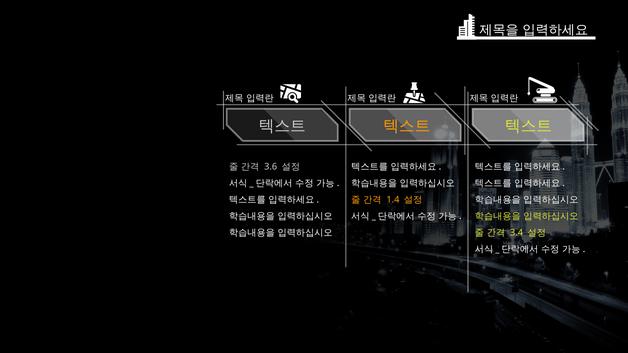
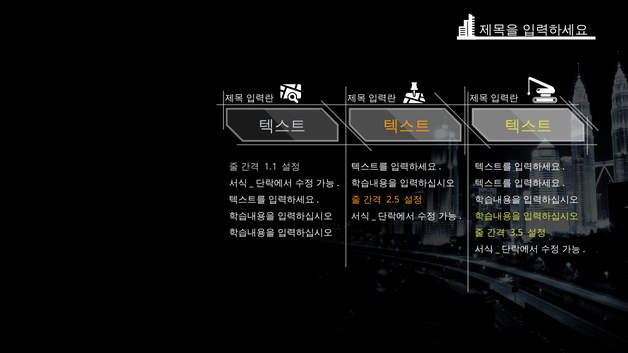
3.6: 3.6 -> 1.1
1.4: 1.4 -> 2.5
3.4: 3.4 -> 3.5
